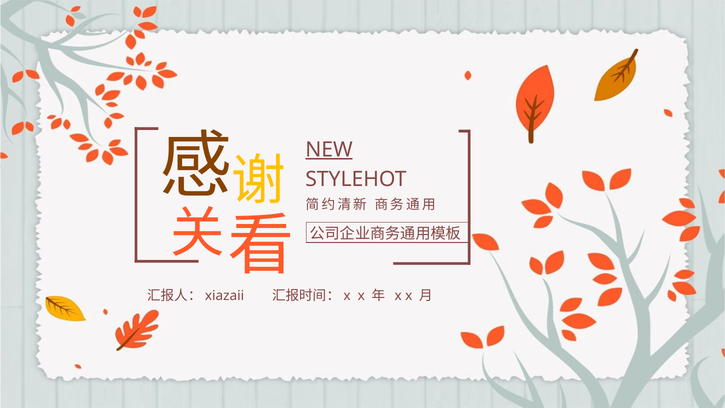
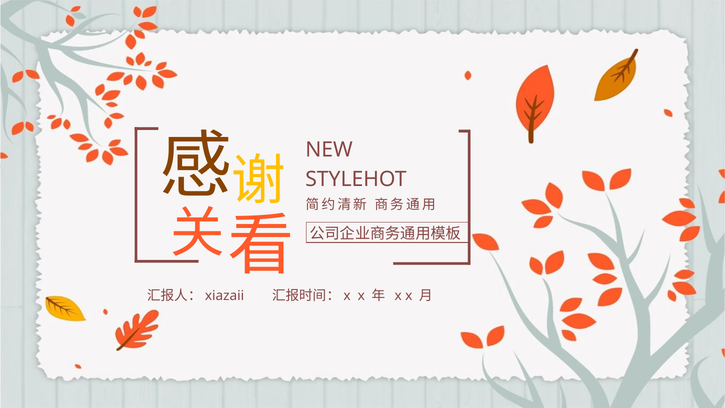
NEW underline: present -> none
